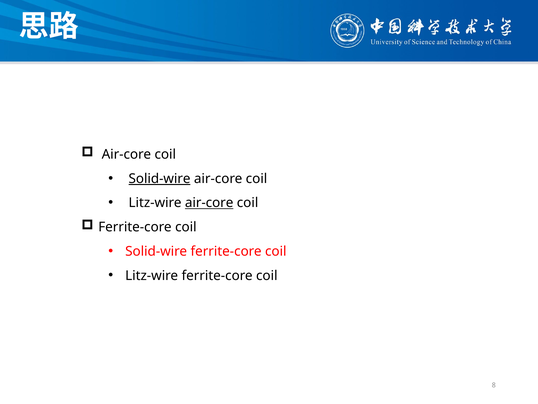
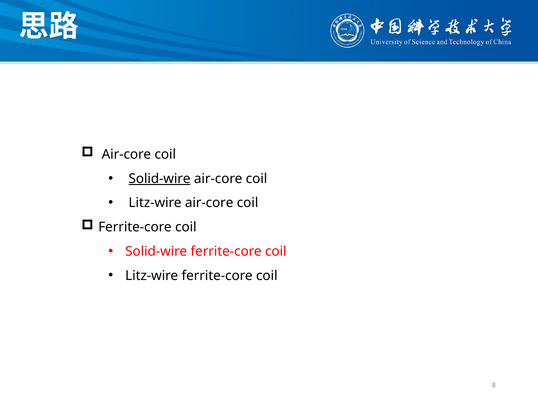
air-core at (209, 203) underline: present -> none
